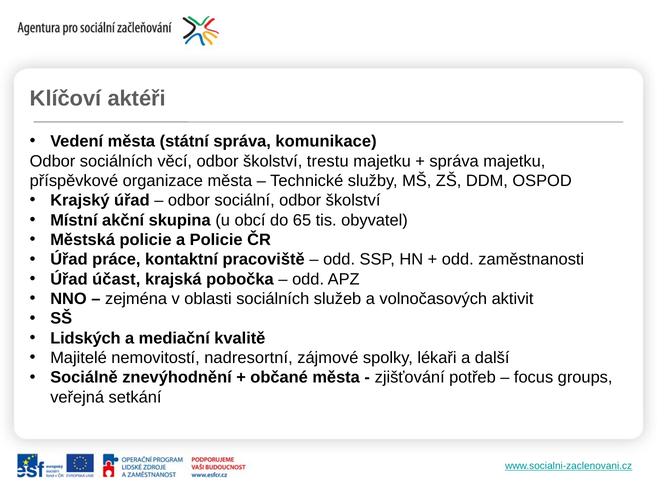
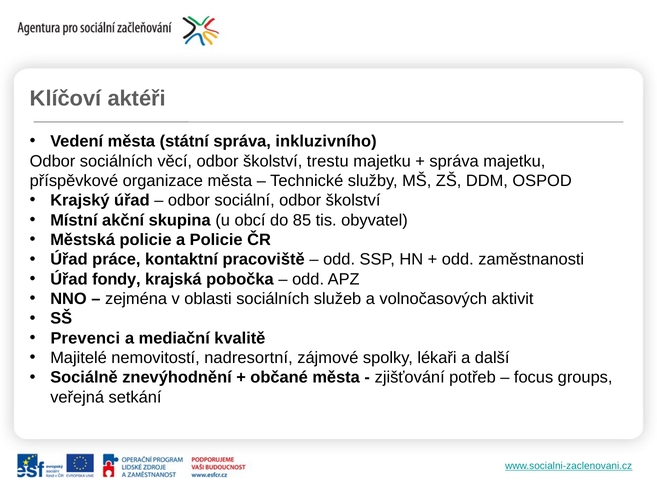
komunikace: komunikace -> inkluzivního
65: 65 -> 85
účast: účast -> fondy
Lidských: Lidských -> Prevenci
